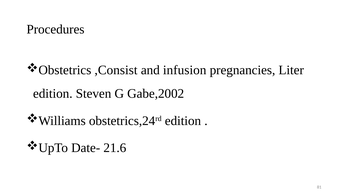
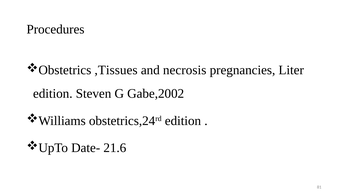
,Consist: ,Consist -> ,Tissues
infusion: infusion -> necrosis
